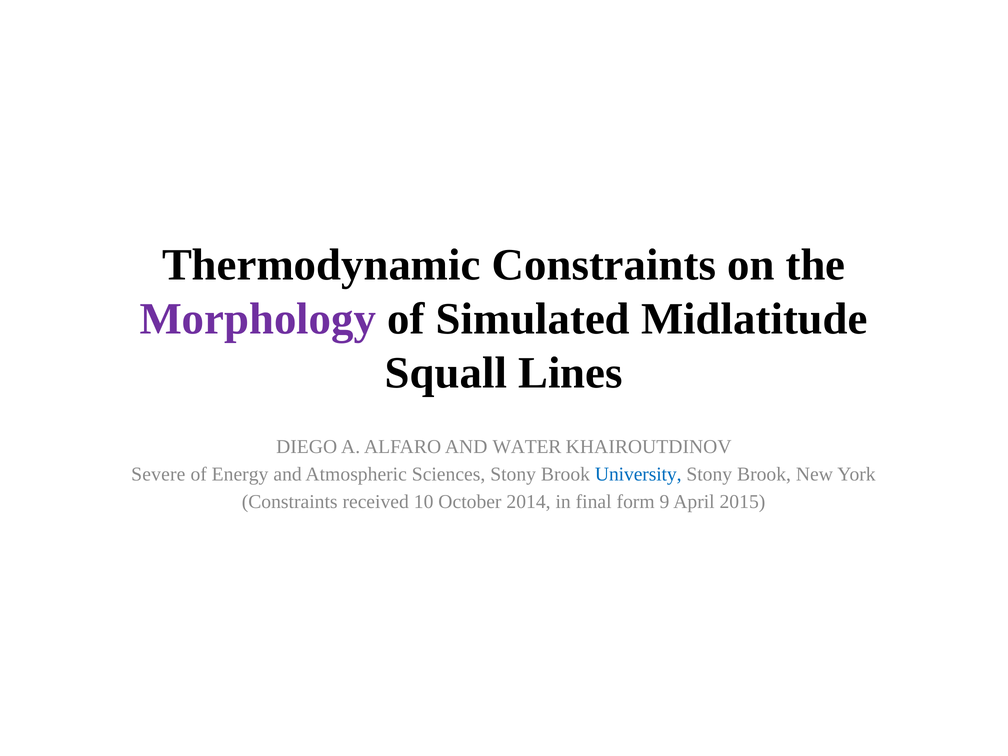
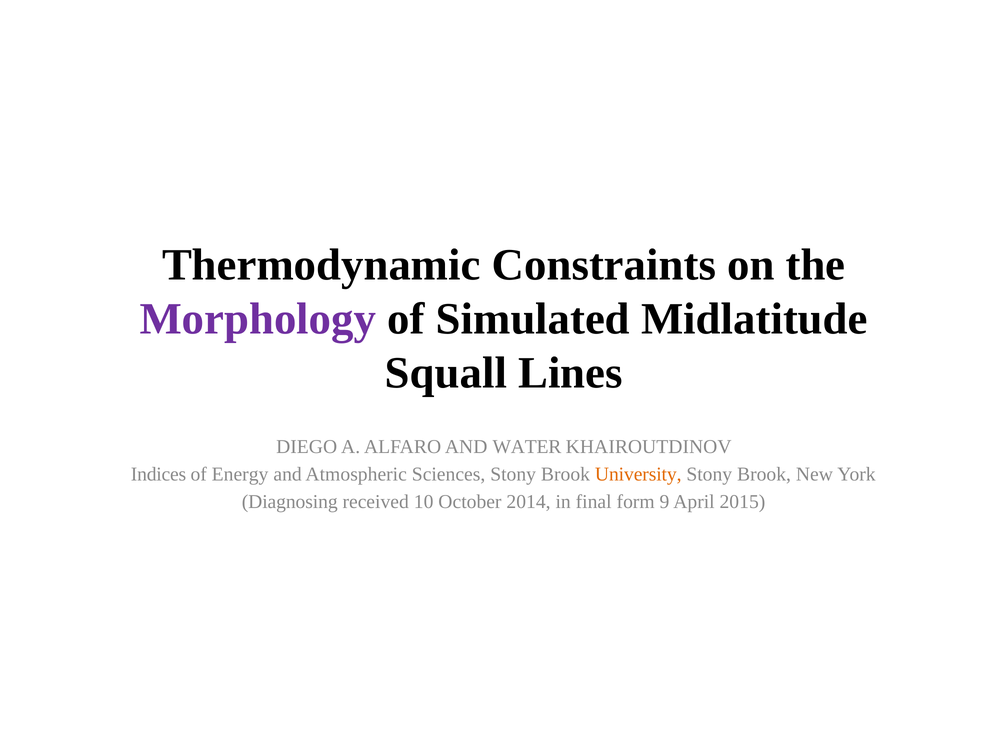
Severe: Severe -> Indices
University colour: blue -> orange
Constraints at (290, 502): Constraints -> Diagnosing
